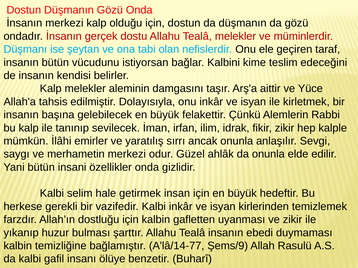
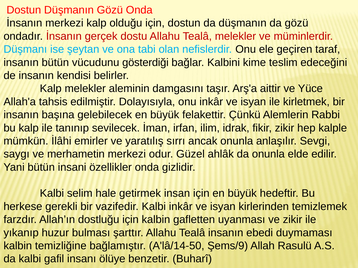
istiyorsan: istiyorsan -> gösterdiği
A'lâ/14-77: A'lâ/14-77 -> A'lâ/14-50
